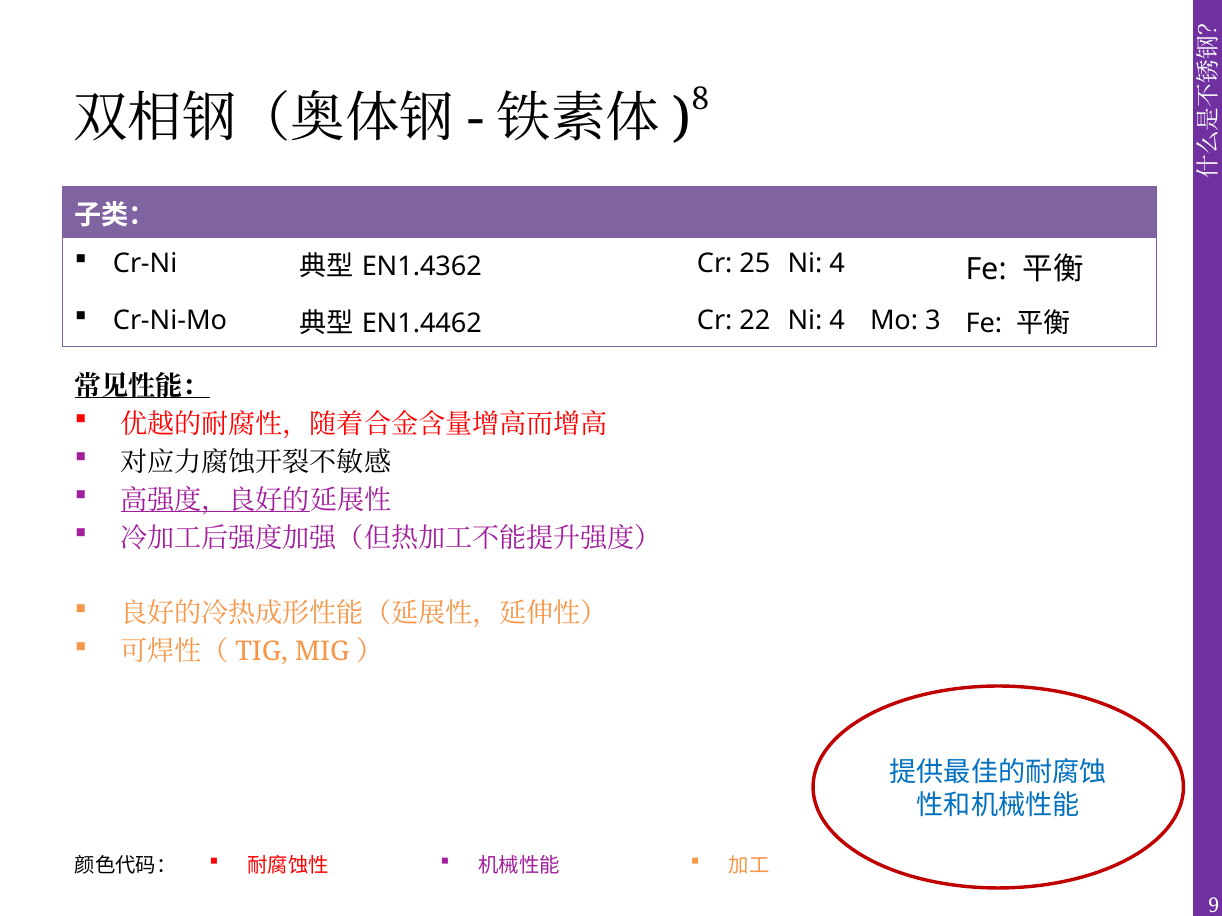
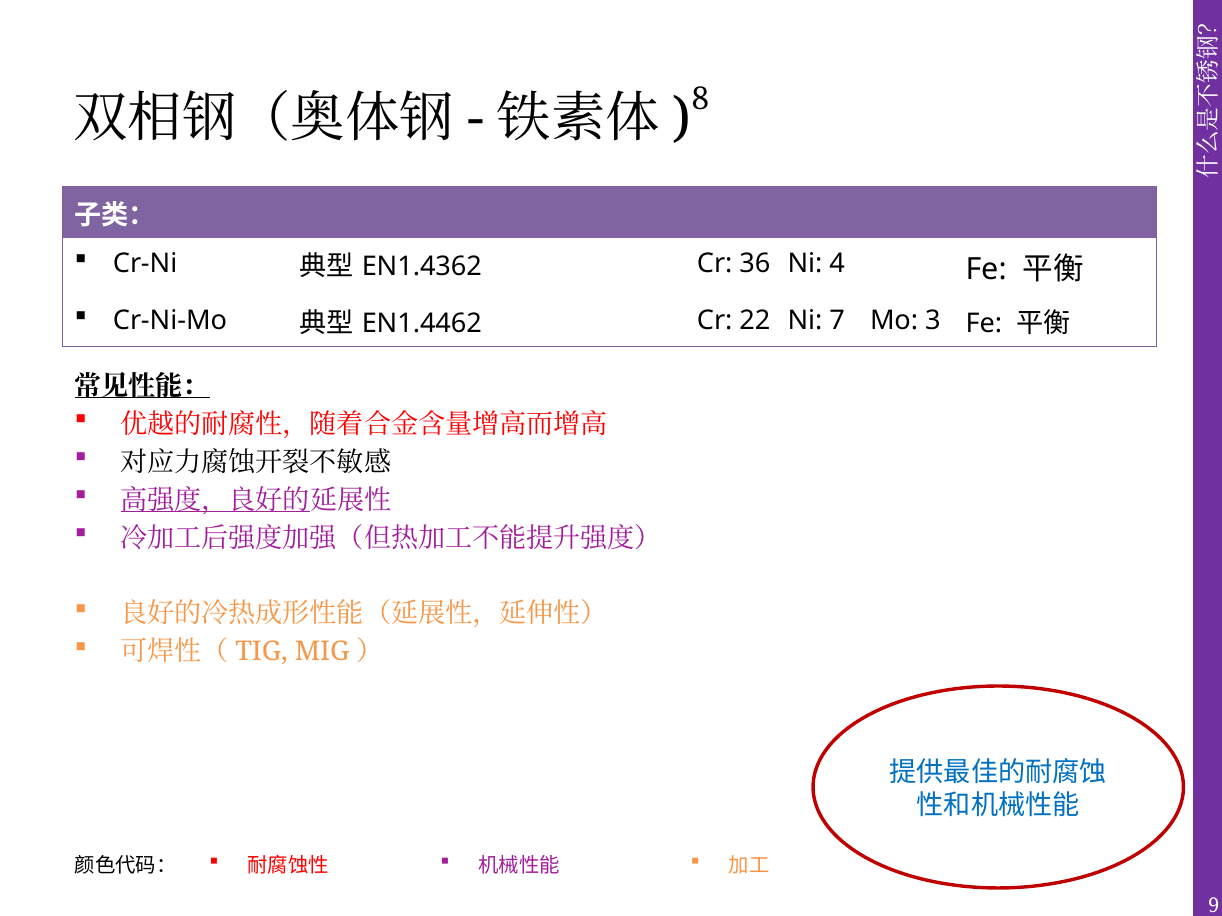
25: 25 -> 36
22 Ni 4: 4 -> 7
